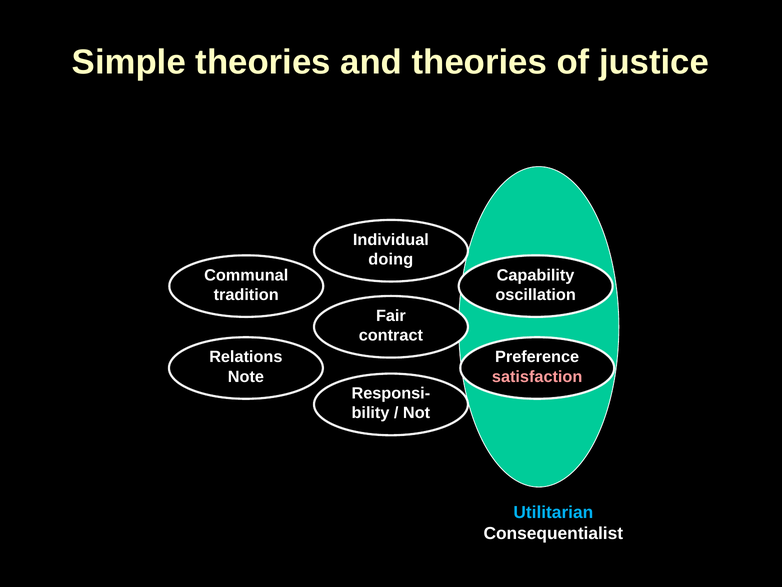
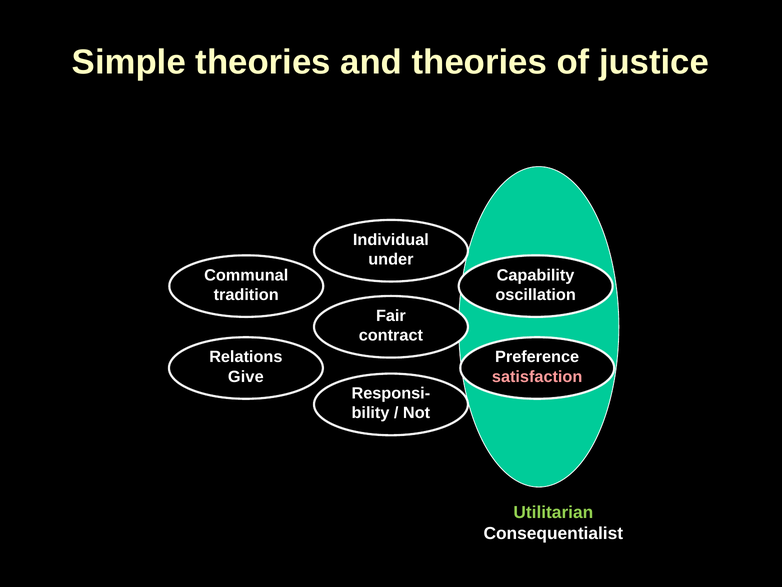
doing: doing -> under
Note: Note -> Give
Utilitarian colour: light blue -> light green
